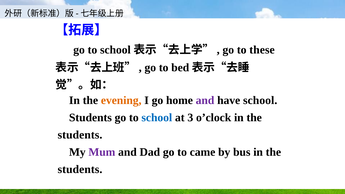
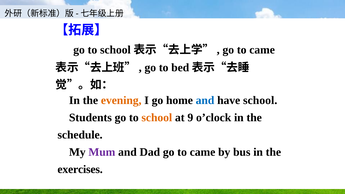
these at (262, 50): these -> came
and at (205, 100) colour: purple -> blue
school at (157, 118) colour: blue -> orange
3: 3 -> 9
students at (80, 135): students -> schedule
students at (80, 169): students -> exercises
